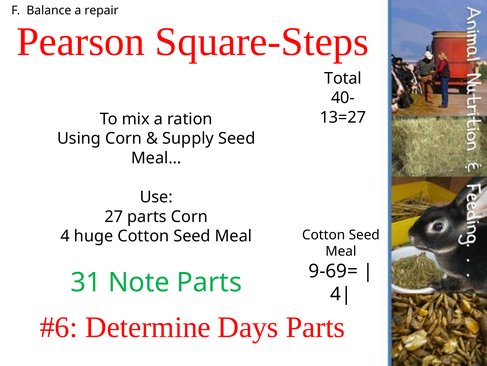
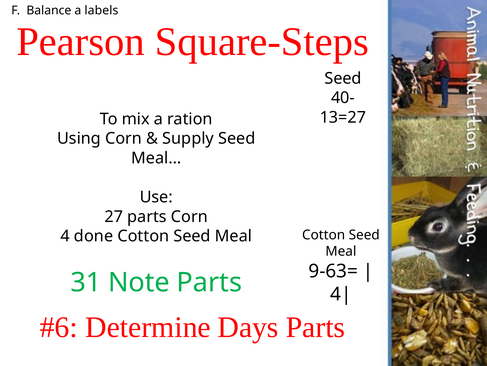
repair: repair -> labels
Total at (343, 78): Total -> Seed
huge: huge -> done
9-69=: 9-69= -> 9-63=
